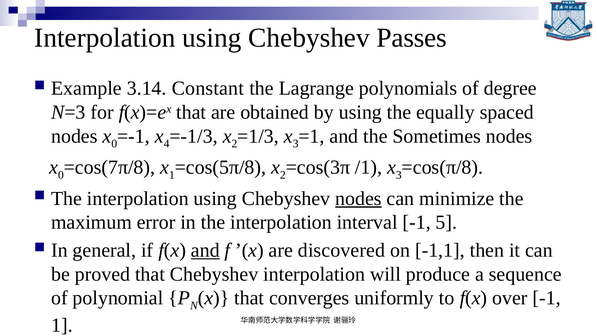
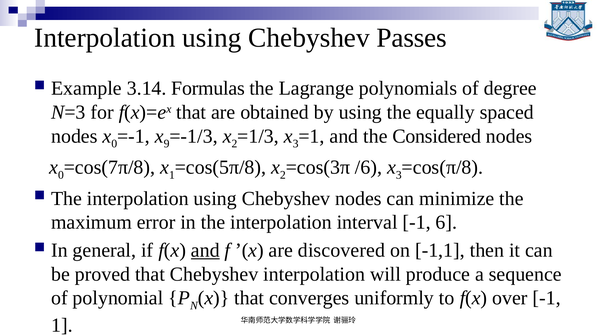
Constant: Constant -> Formulas
4: 4 -> 9
Sometimes: Sometimes -> Considered
/1: /1 -> /6
nodes at (358, 198) underline: present -> none
5: 5 -> 6
